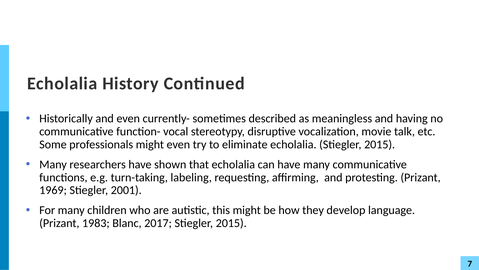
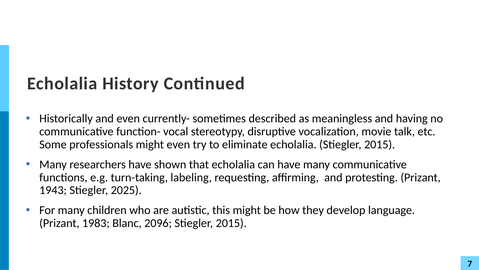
1969: 1969 -> 1943
2001: 2001 -> 2025
2017: 2017 -> 2096
